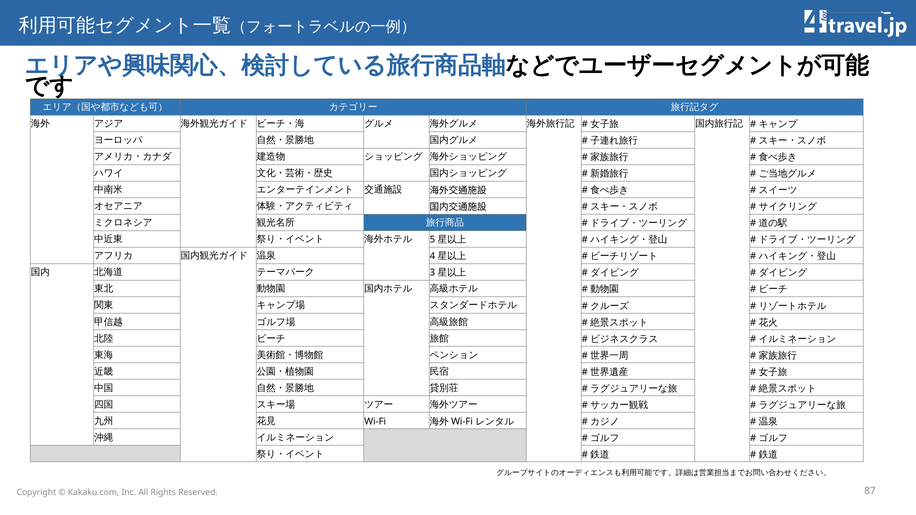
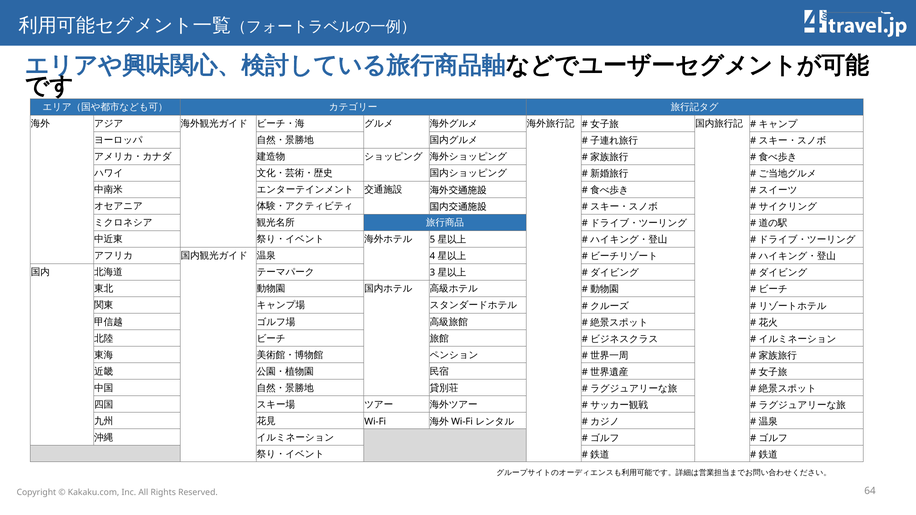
87: 87 -> 64
